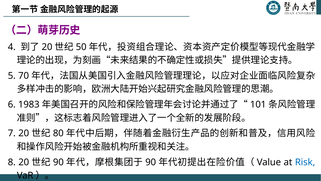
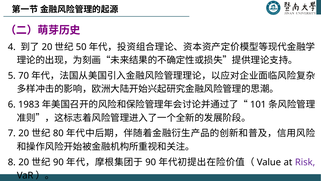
Risk colour: blue -> purple
